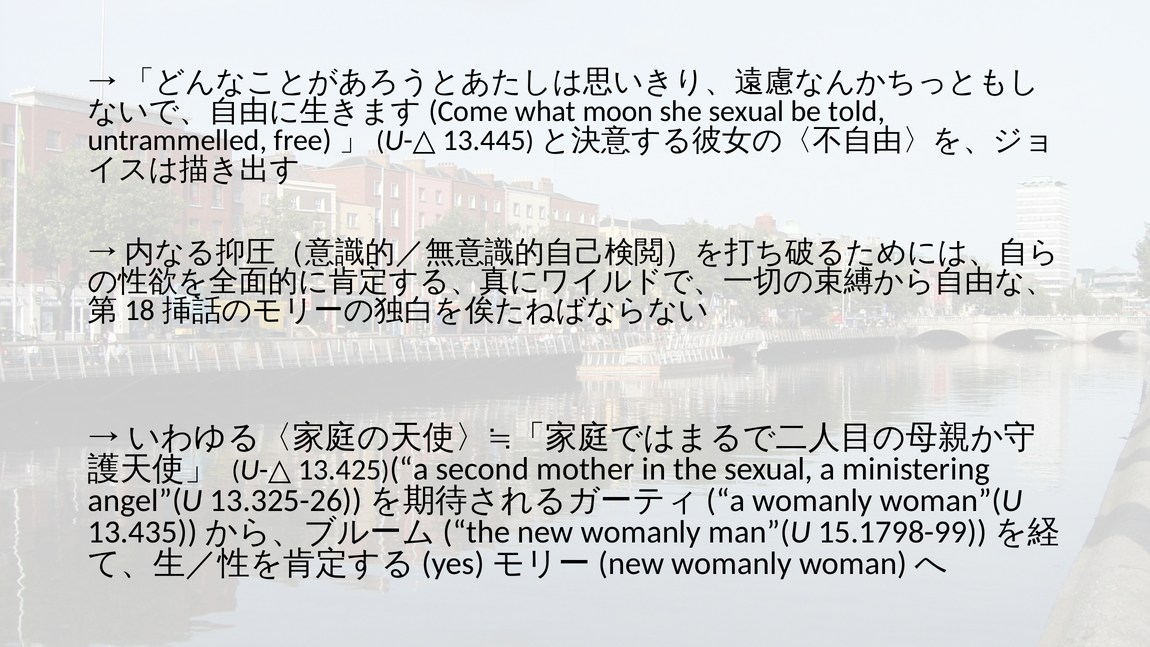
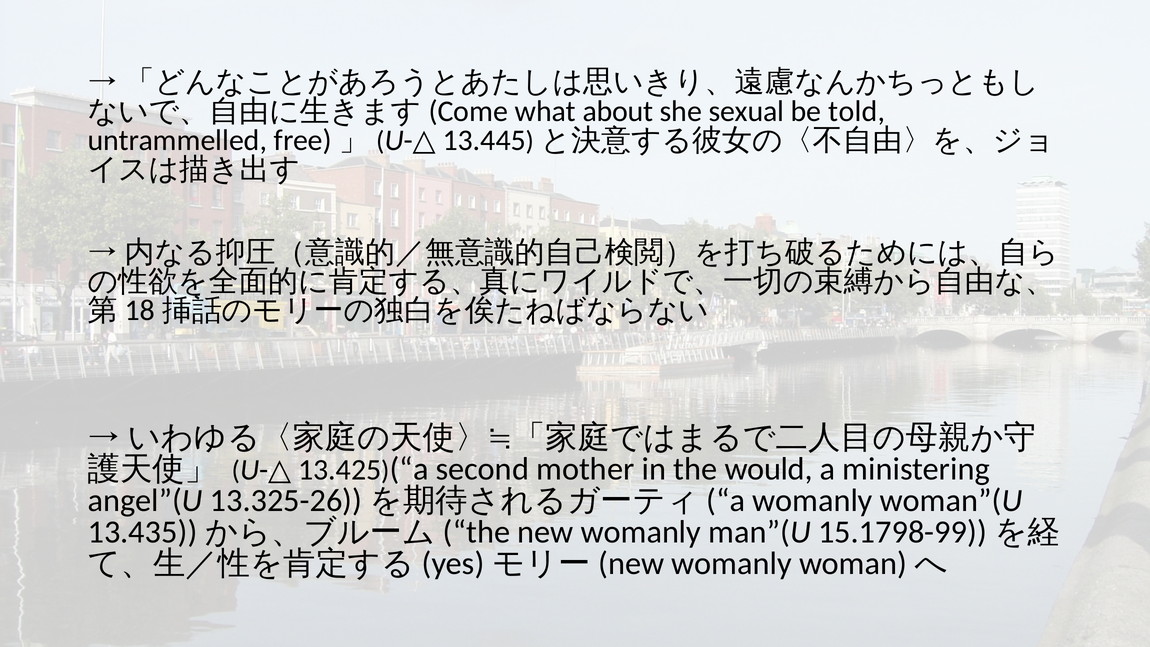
moon: moon -> about
the sexual: sexual -> would
